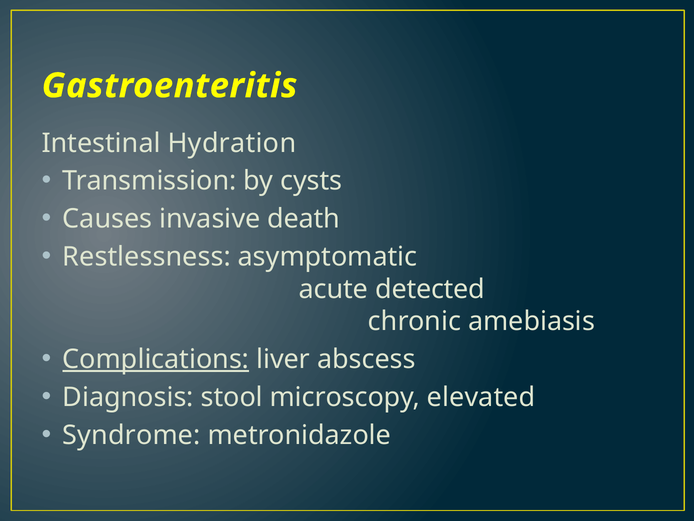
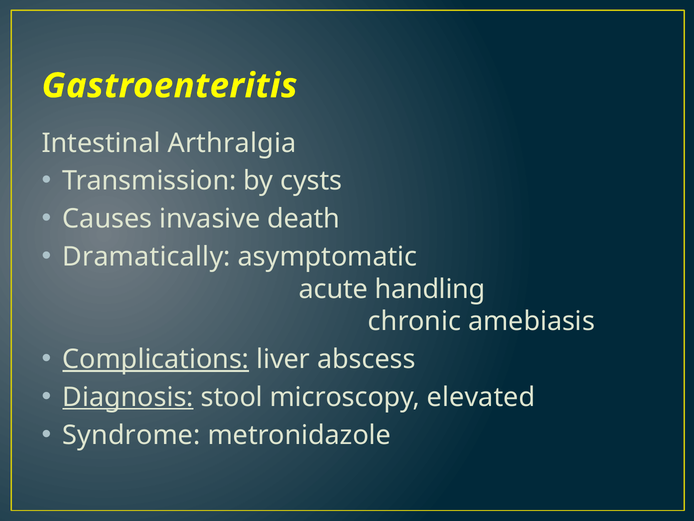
Hydration: Hydration -> Arthralgia
Restlessness: Restlessness -> Dramatically
detected: detected -> handling
Diagnosis underline: none -> present
